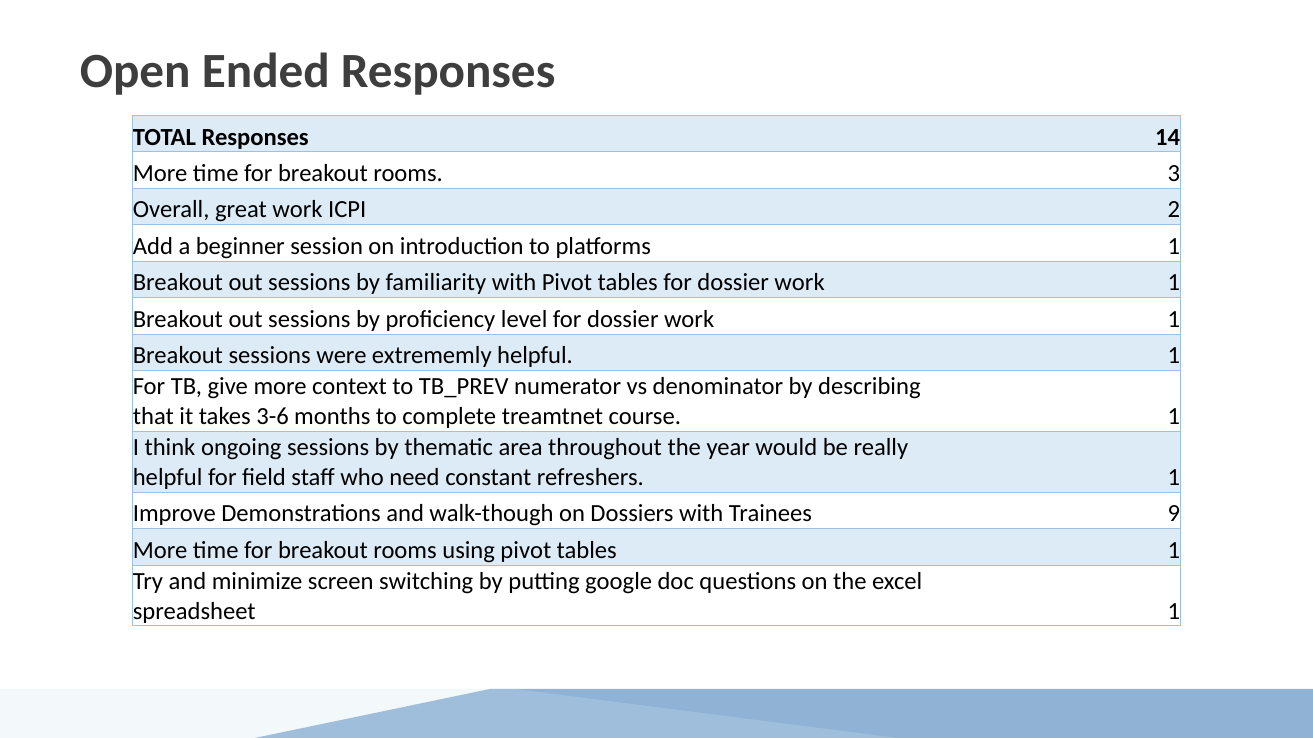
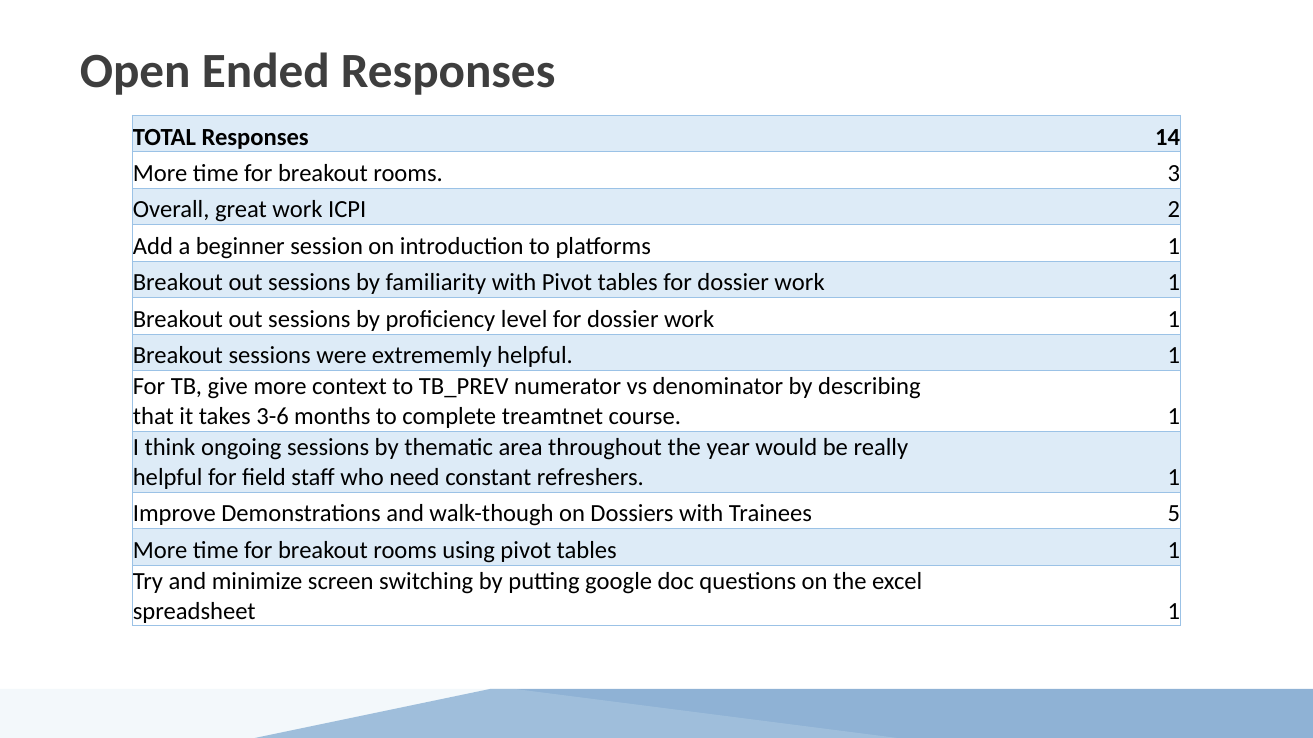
9: 9 -> 5
